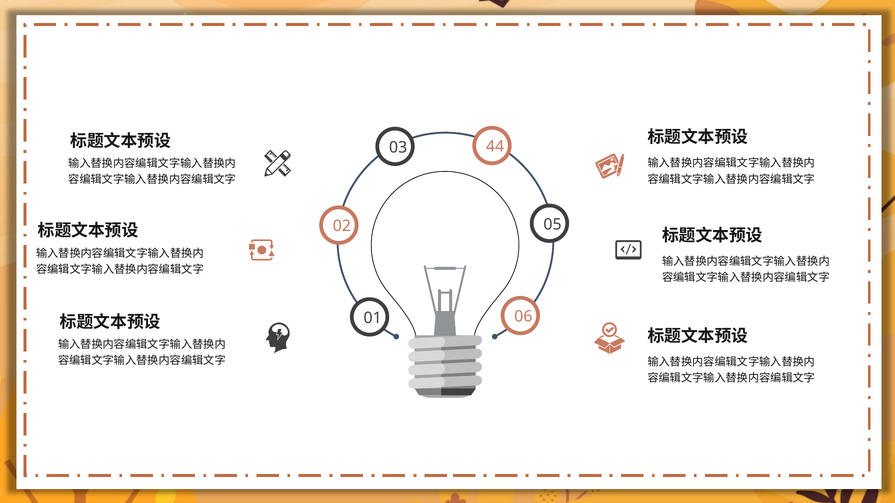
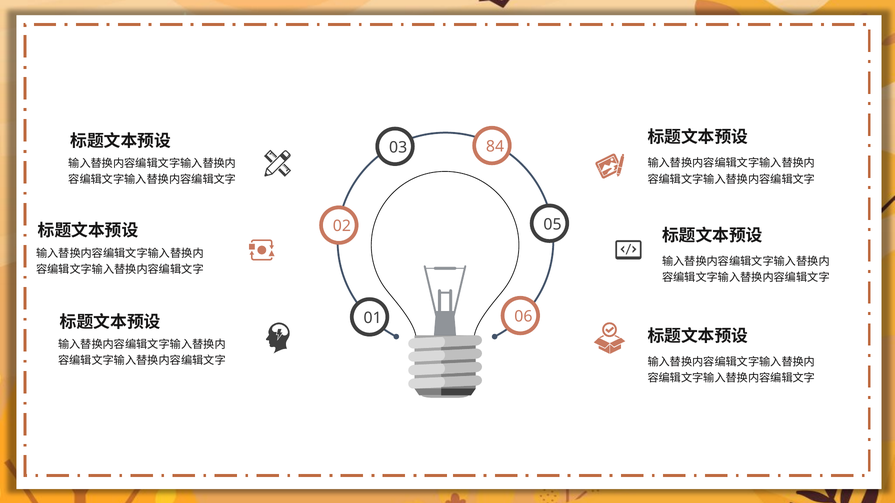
44: 44 -> 84
